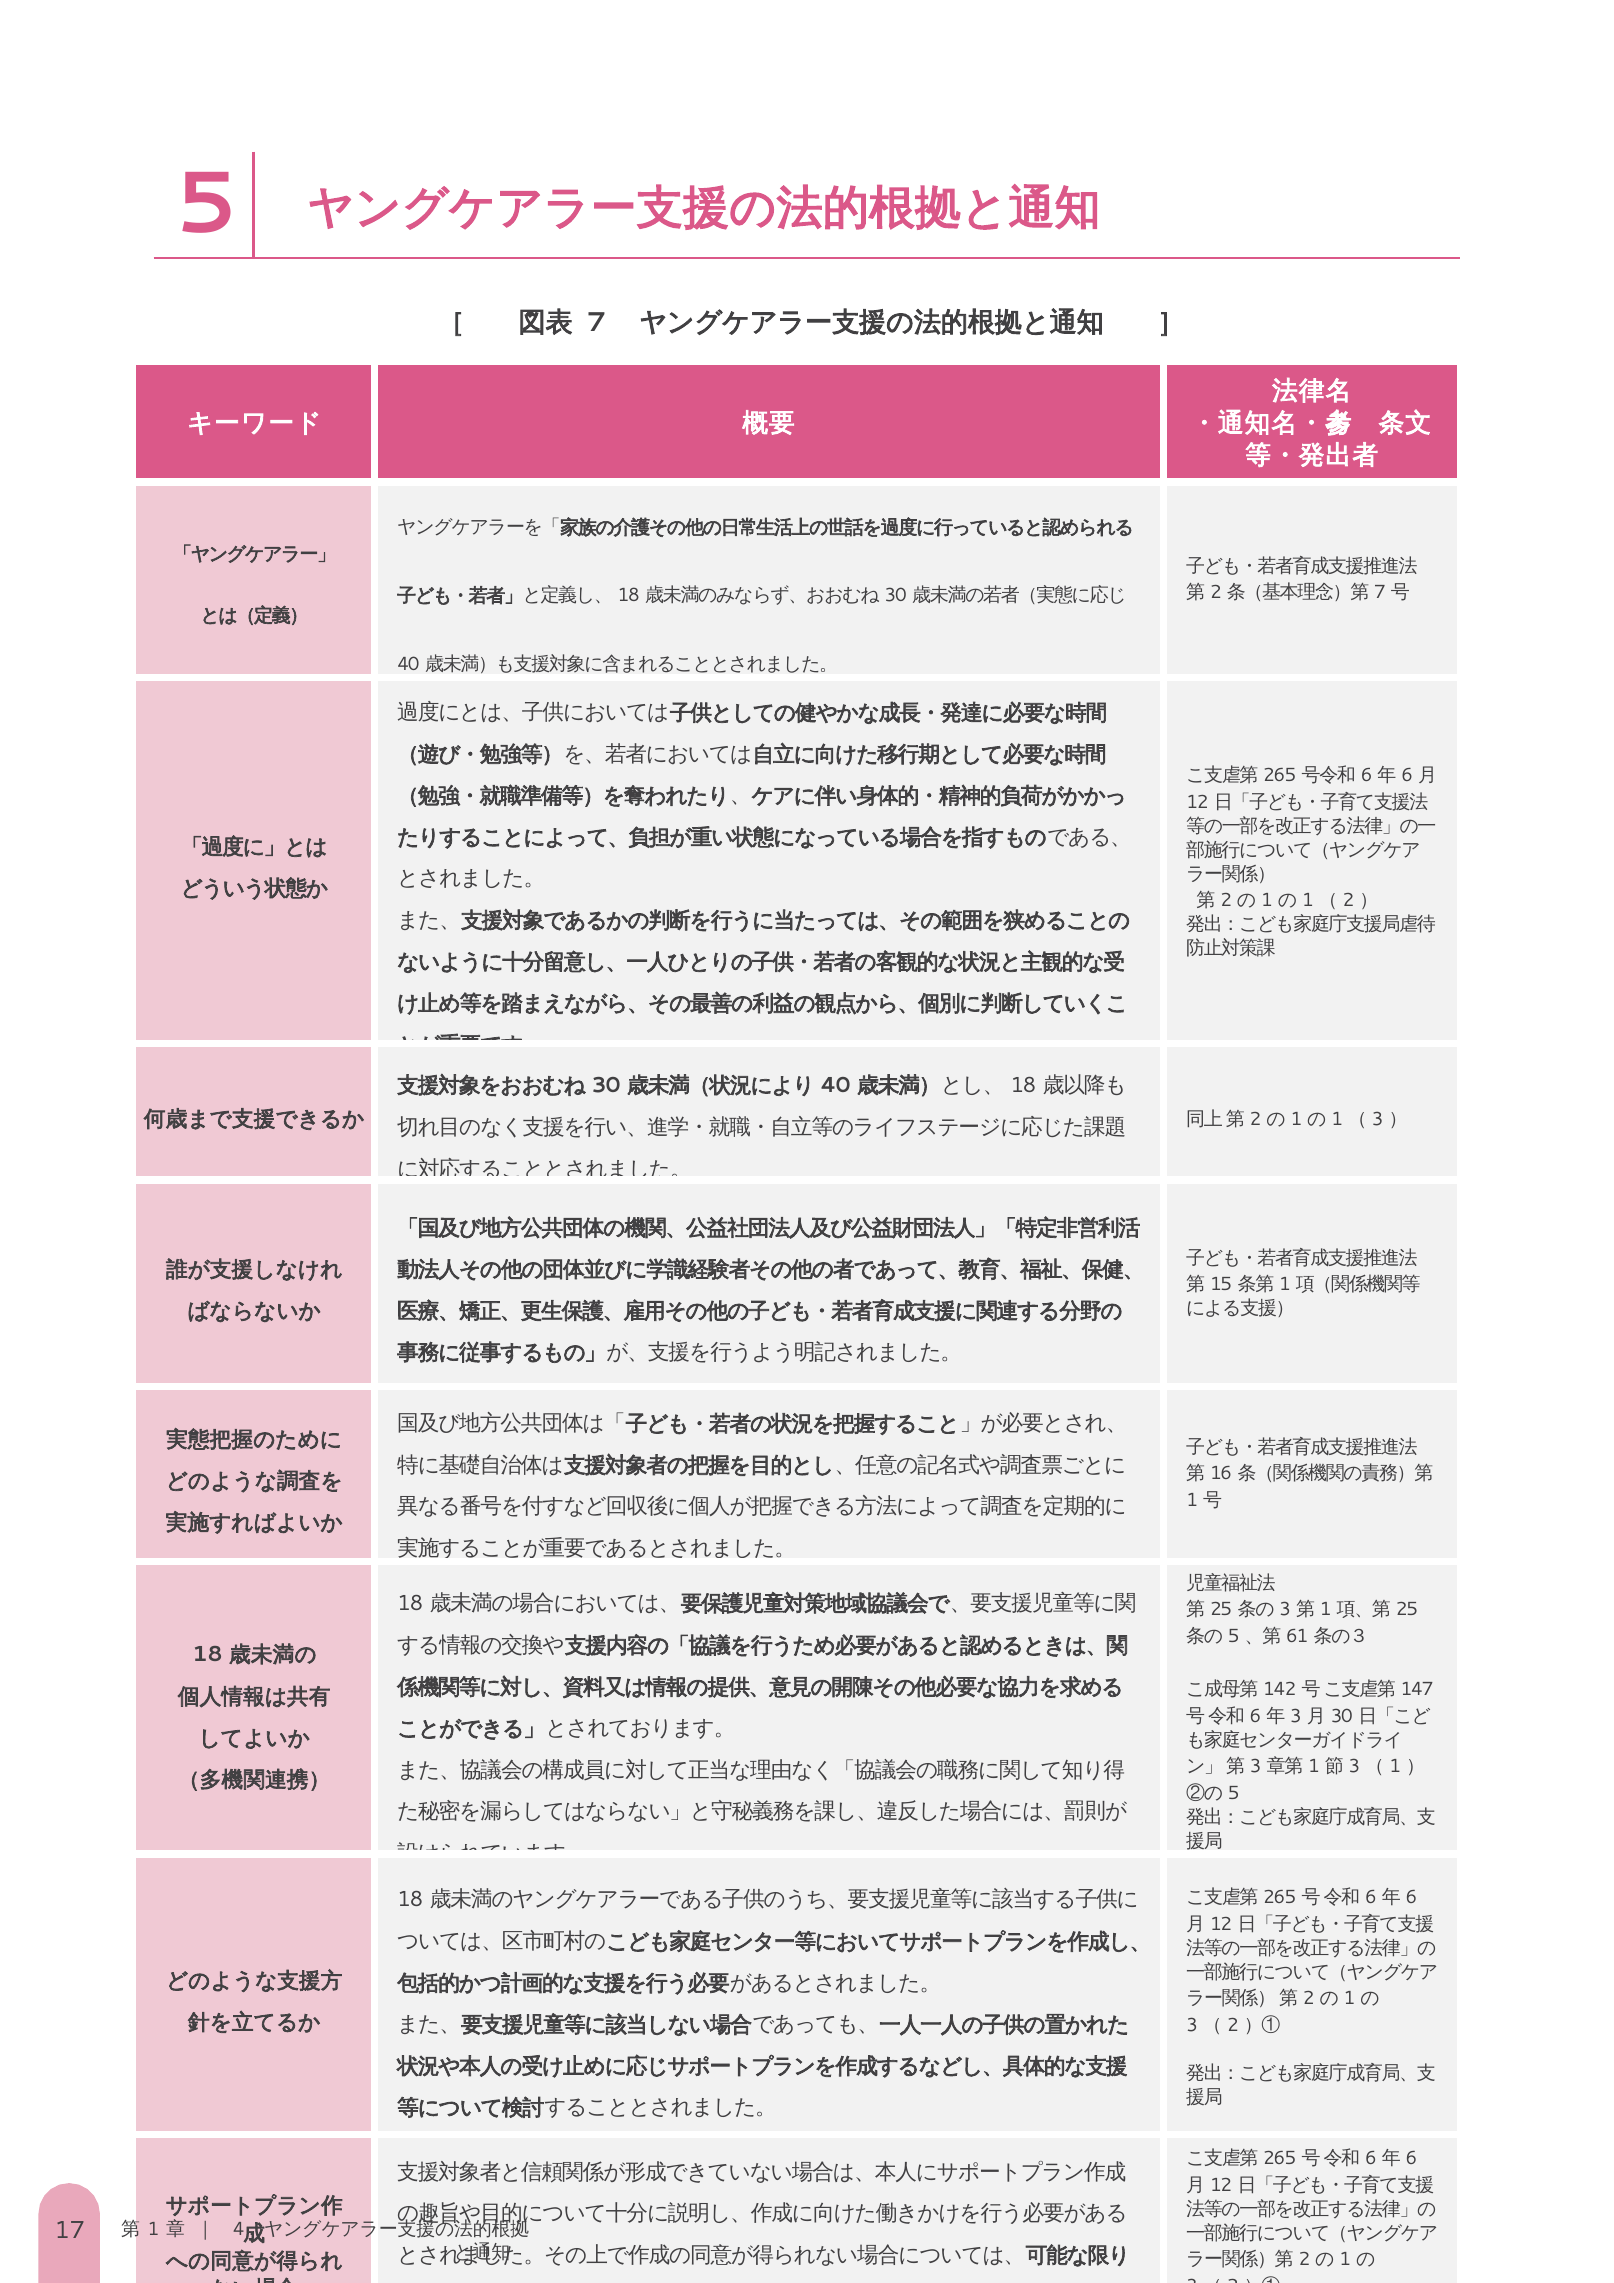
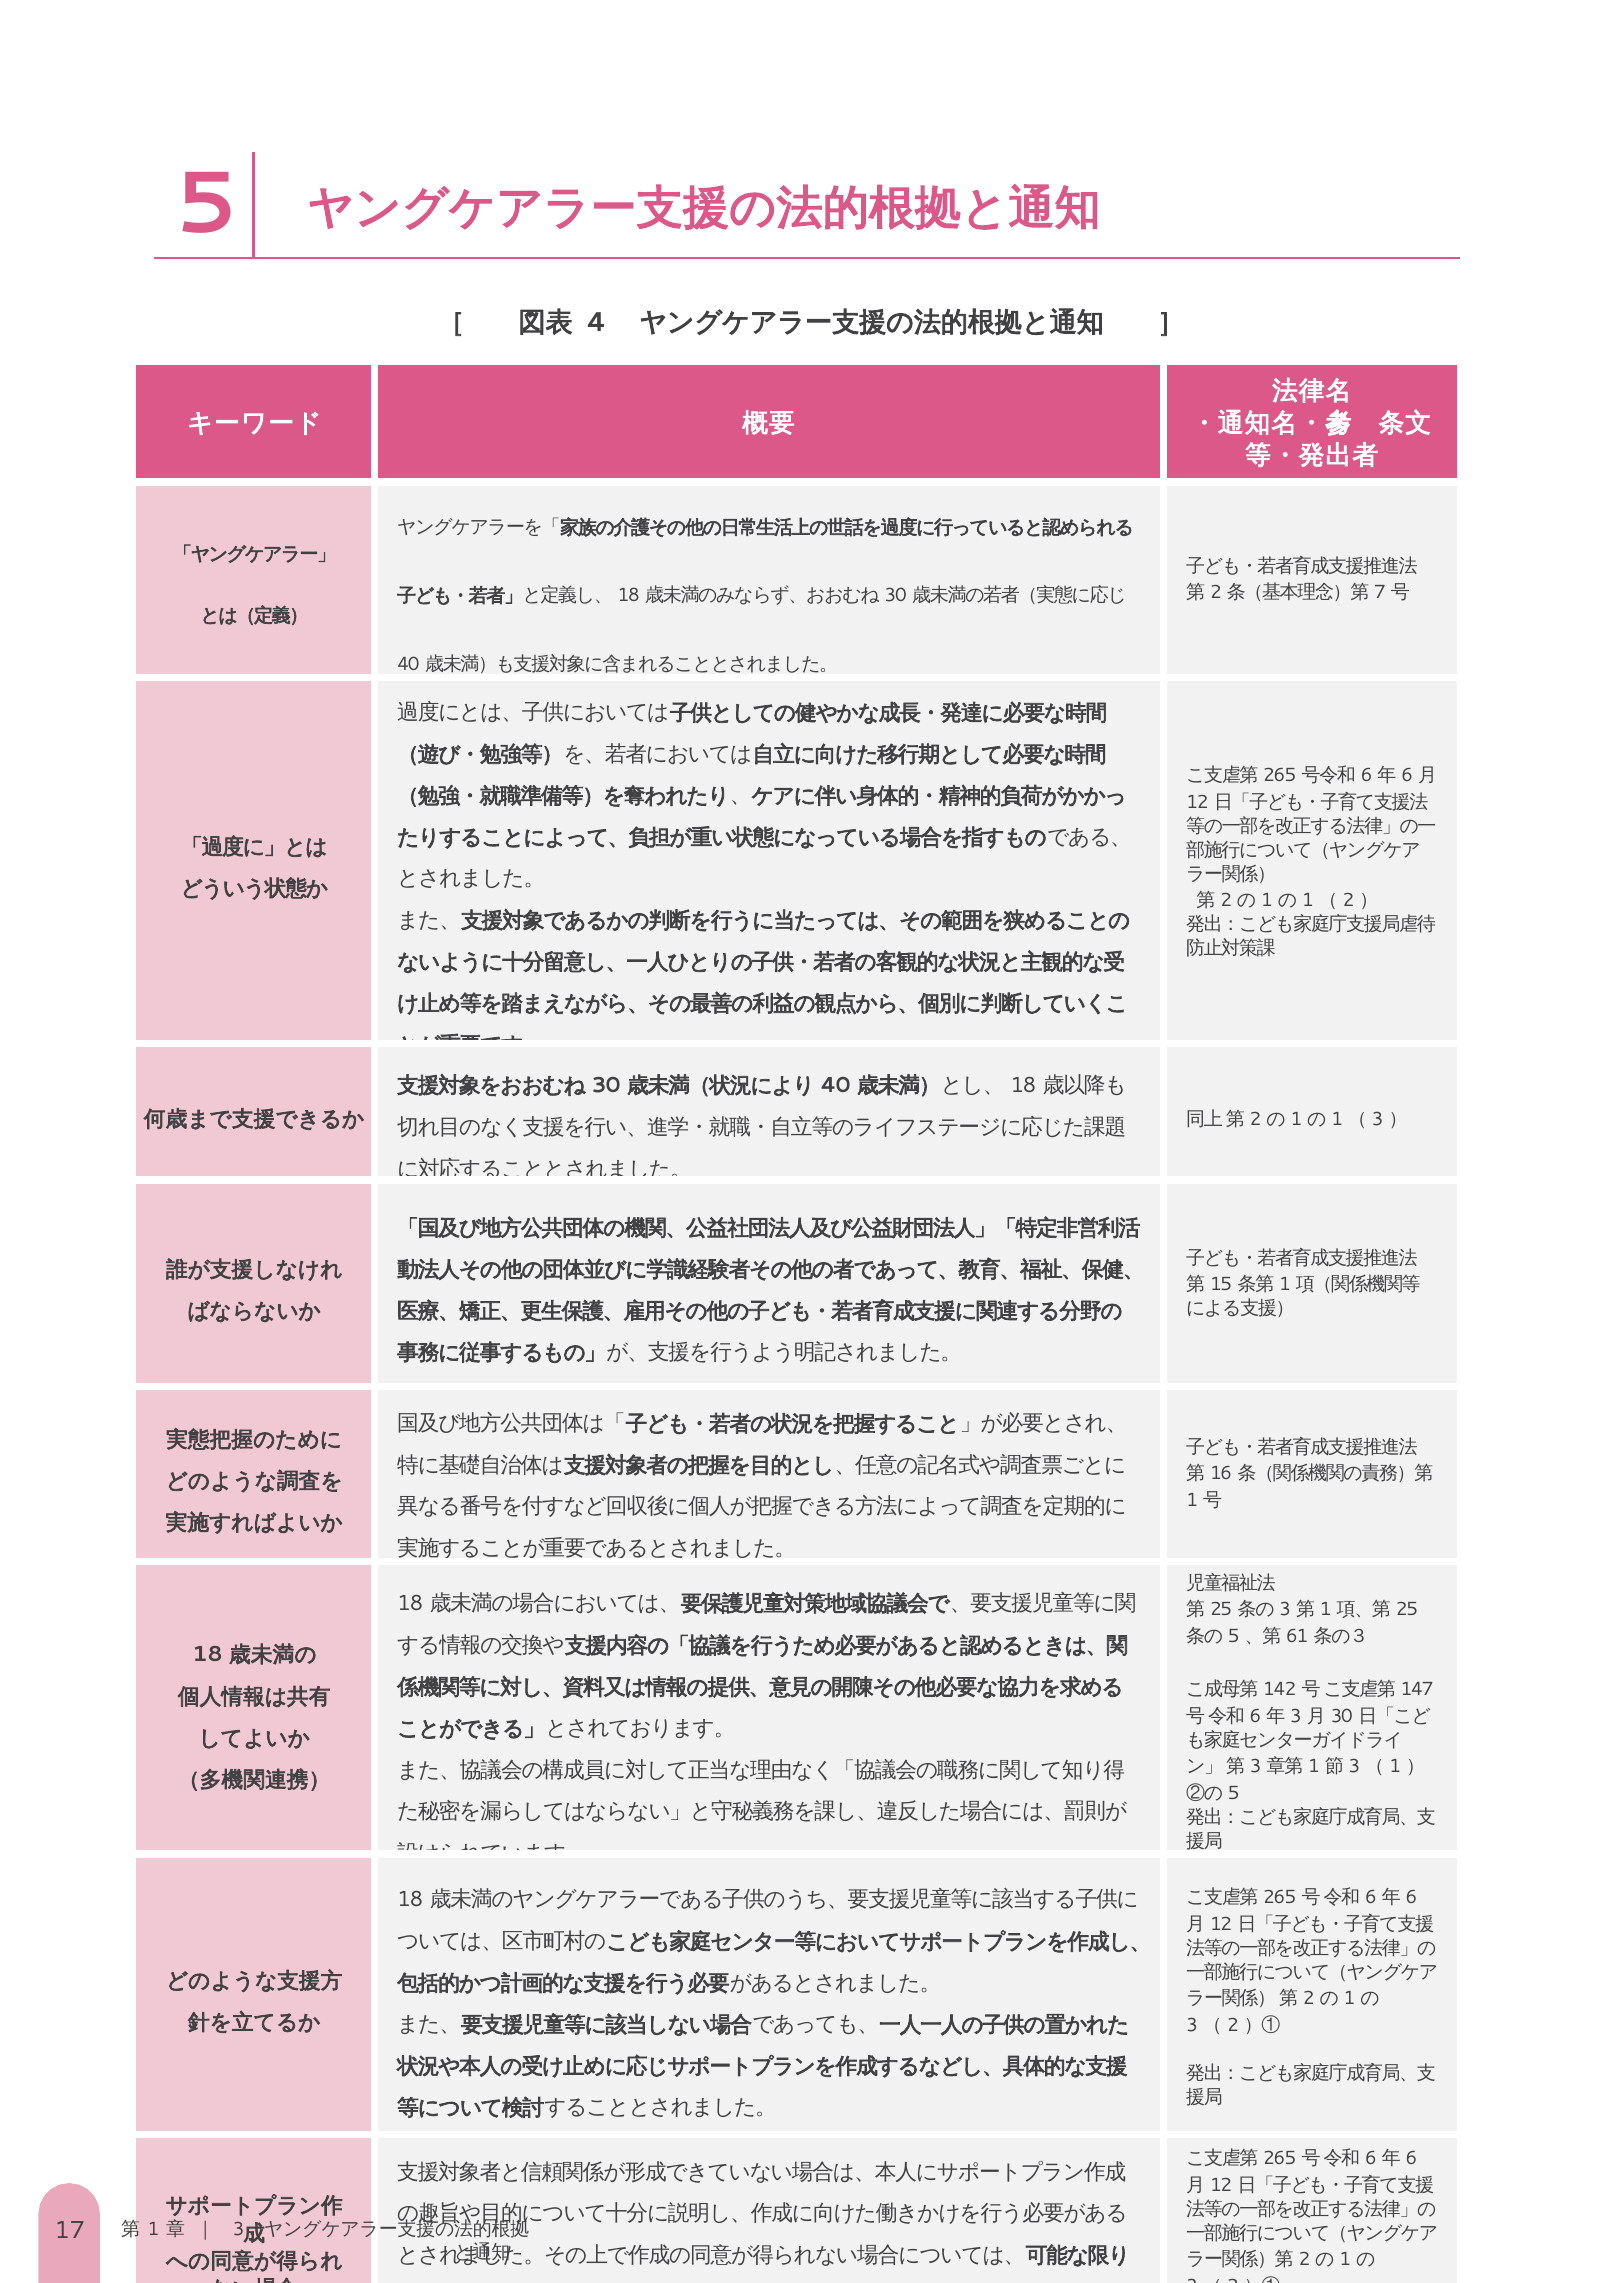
7: 7 -> 4
4 at (239, 2229): 4 -> 3
